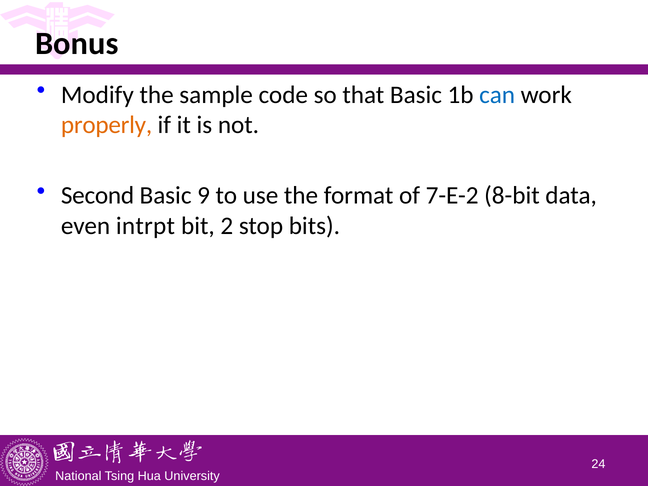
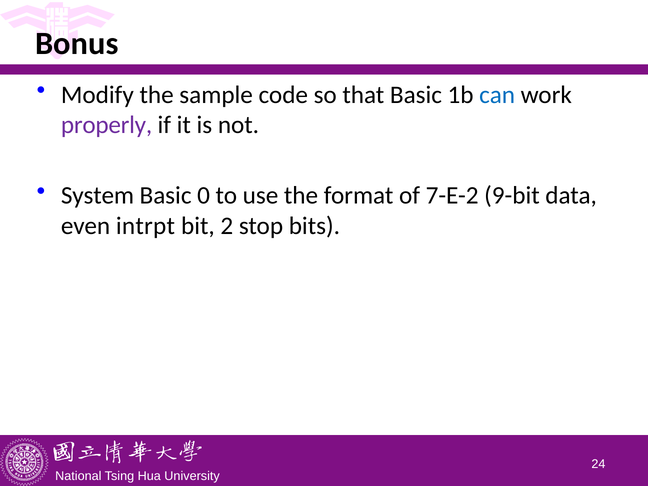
properly colour: orange -> purple
Second: Second -> System
9: 9 -> 0
8-bit: 8-bit -> 9-bit
